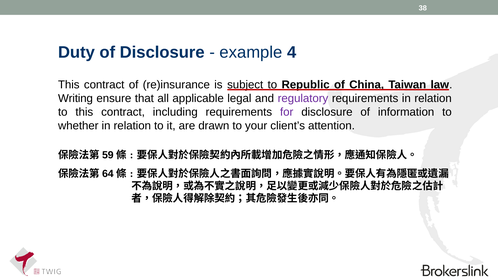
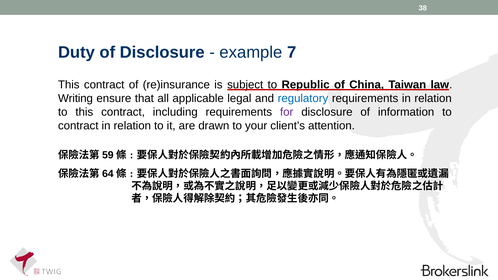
4: 4 -> 7
regulatory colour: purple -> blue
whether at (78, 126): whether -> contract
